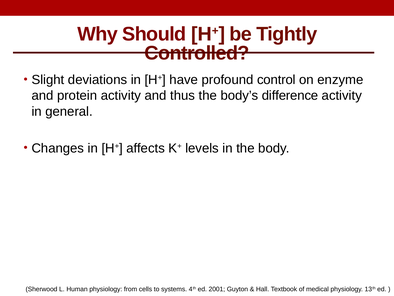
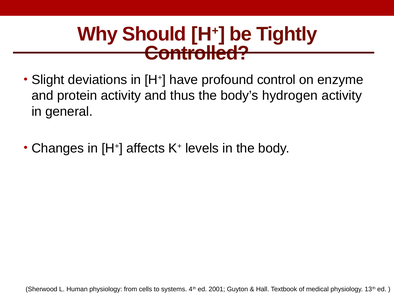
difference: difference -> hydrogen
